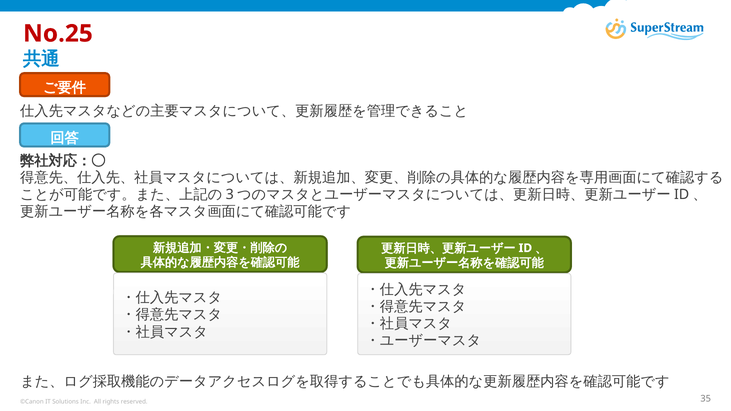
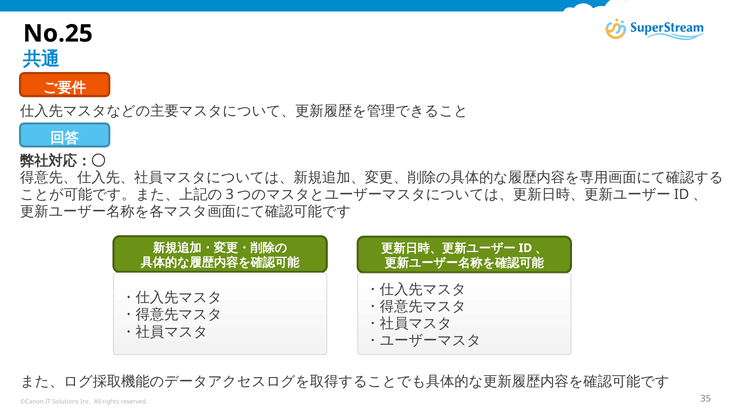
No.25 colour: red -> black
